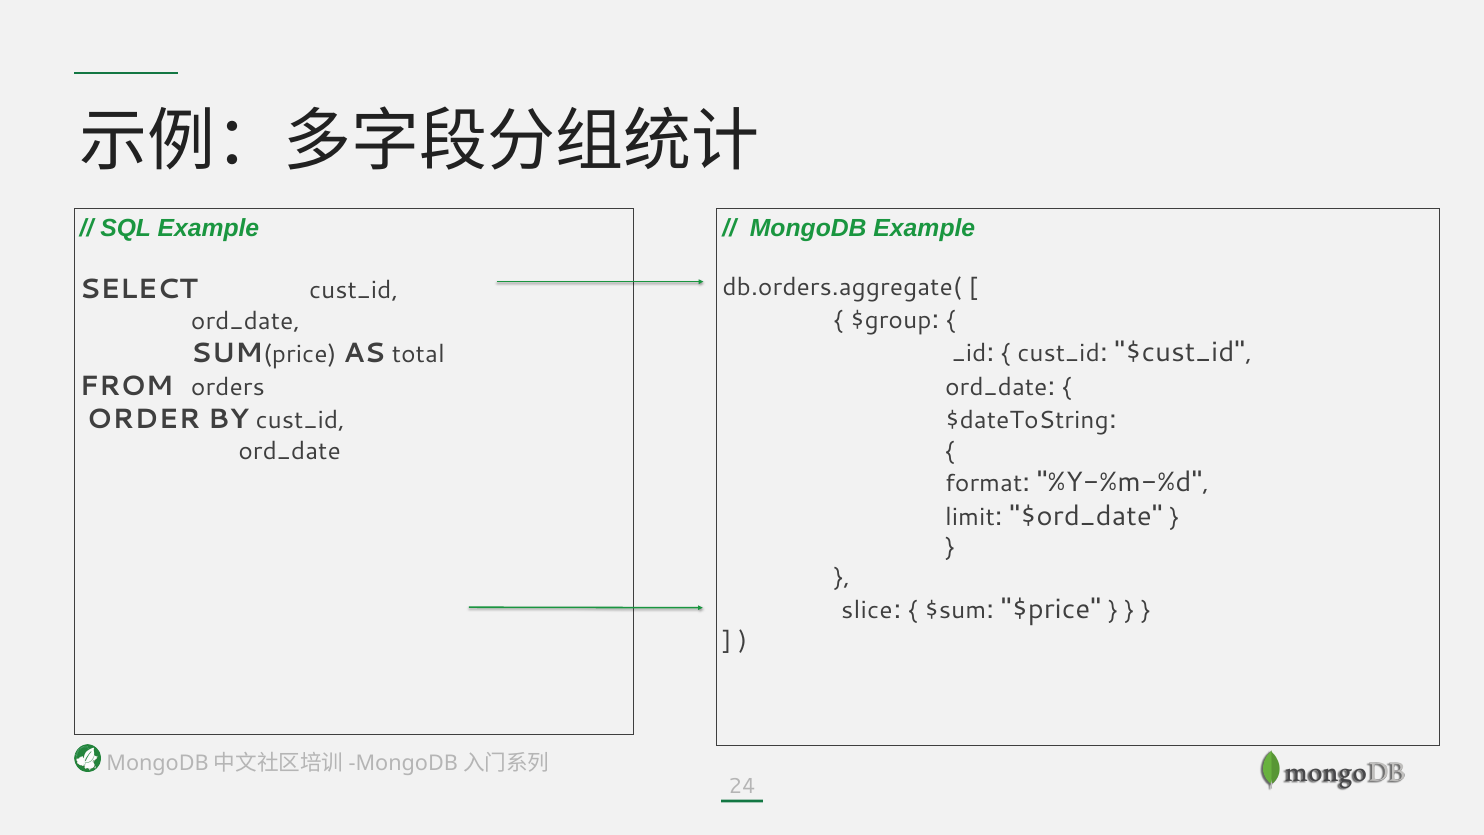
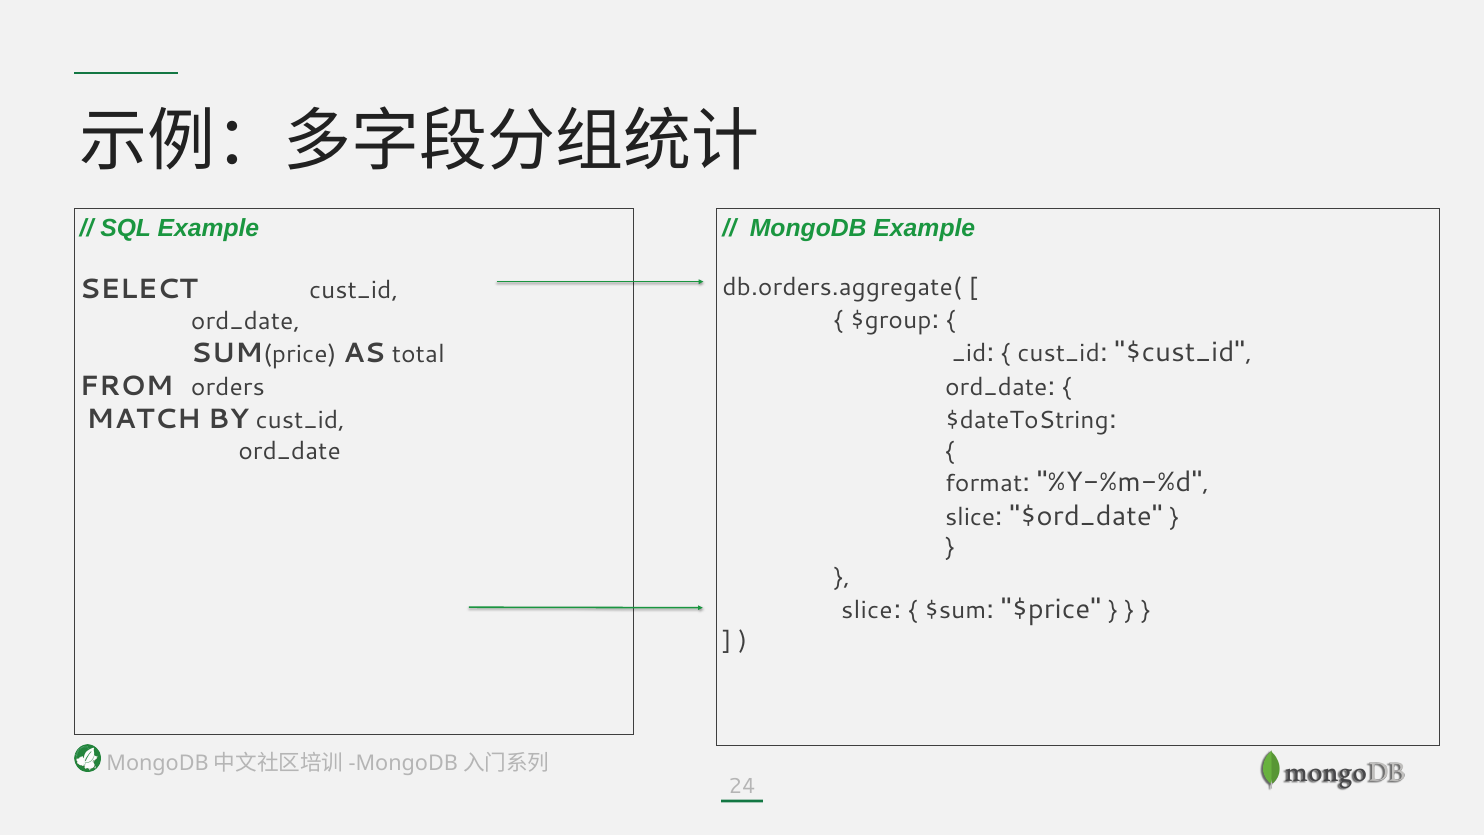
ORDER: ORDER -> MATCH
limit at (970, 517): limit -> slice
